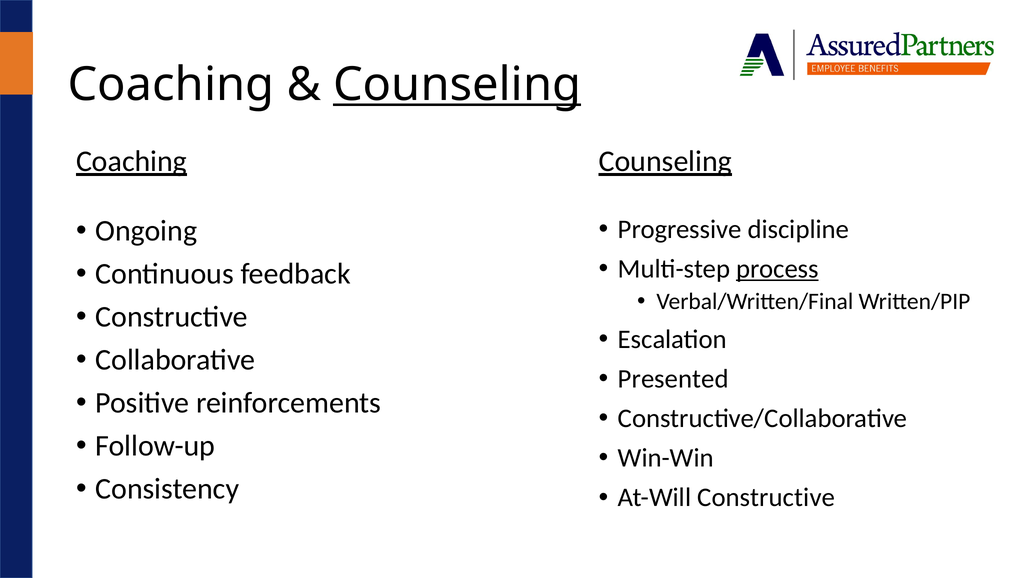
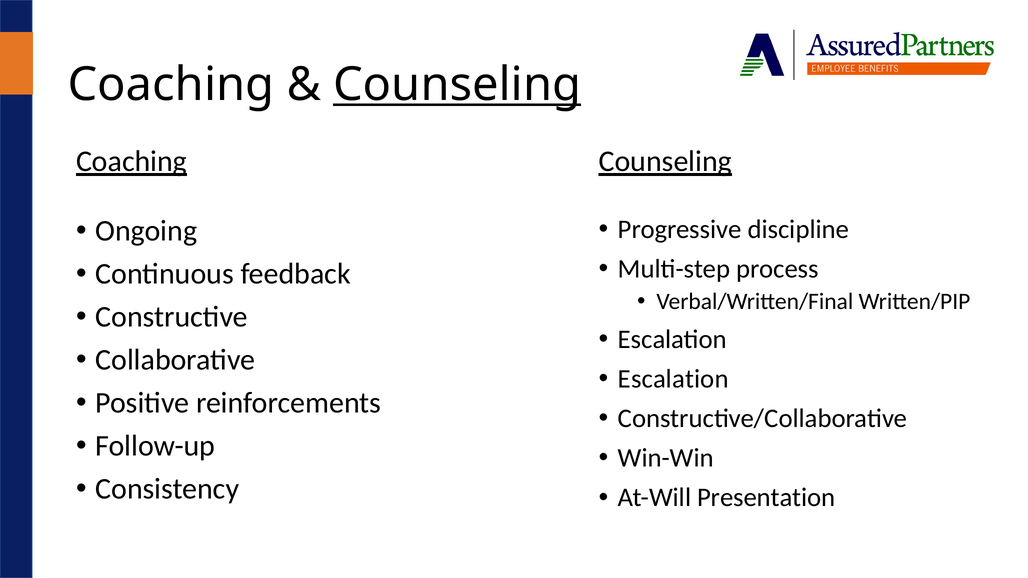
process underline: present -> none
Presented at (673, 379): Presented -> Escalation
At-Will Constructive: Constructive -> Presentation
